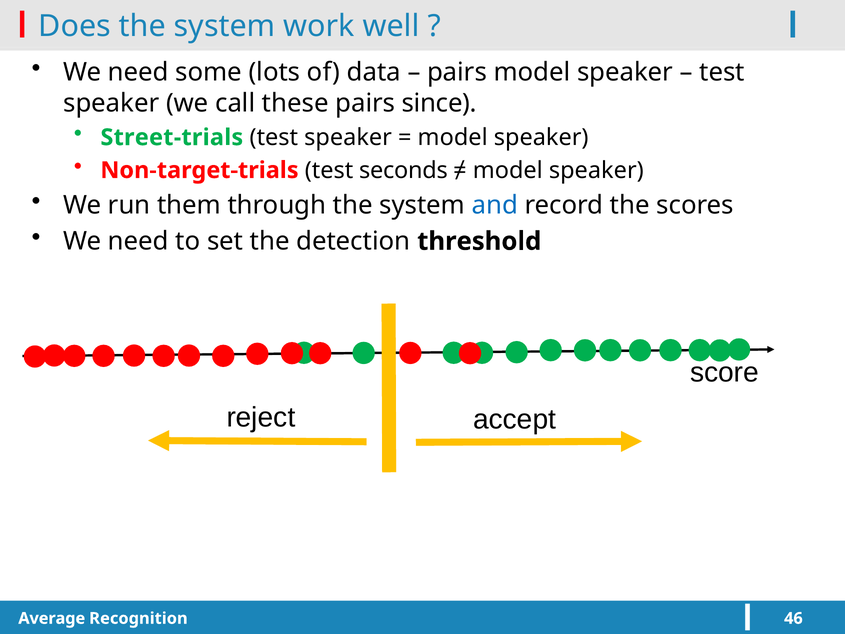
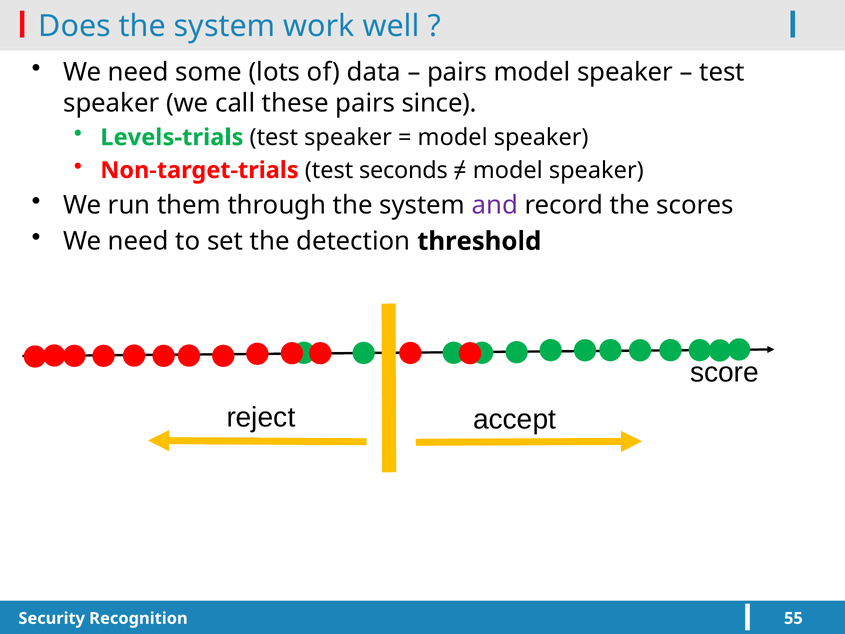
Street-trials: Street-trials -> Levels-trials
and colour: blue -> purple
Average: Average -> Security
46: 46 -> 55
